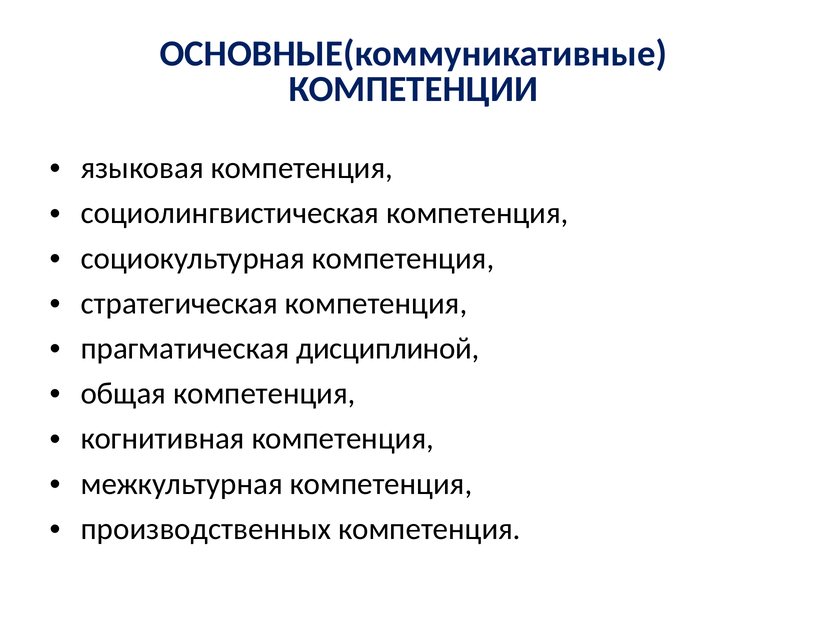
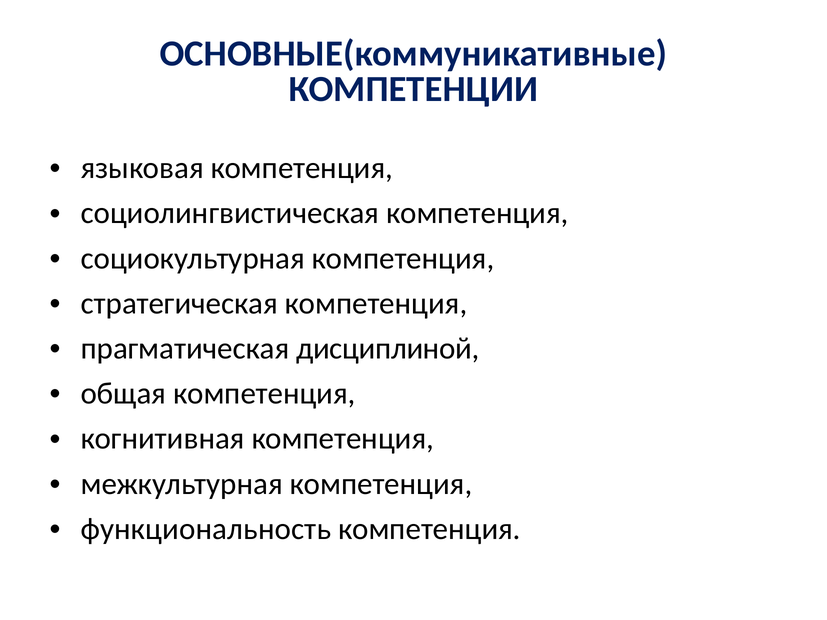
производственных: производственных -> функциональность
